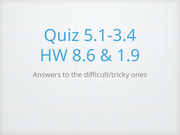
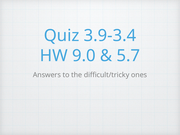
5.1-3.4: 5.1-3.4 -> 3.9-3.4
8.6: 8.6 -> 9.0
1.9: 1.9 -> 5.7
